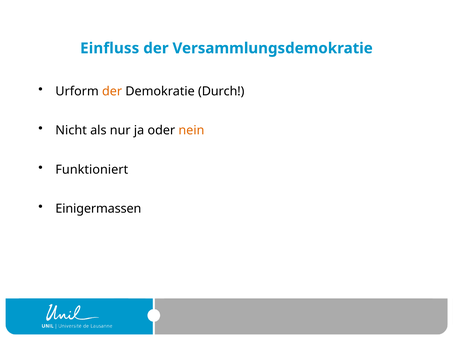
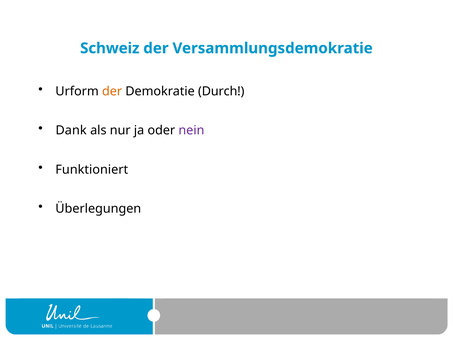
Einfluss: Einfluss -> Schweiz
Nicht: Nicht -> Dank
nein colour: orange -> purple
Einigermassen: Einigermassen -> Überlegungen
